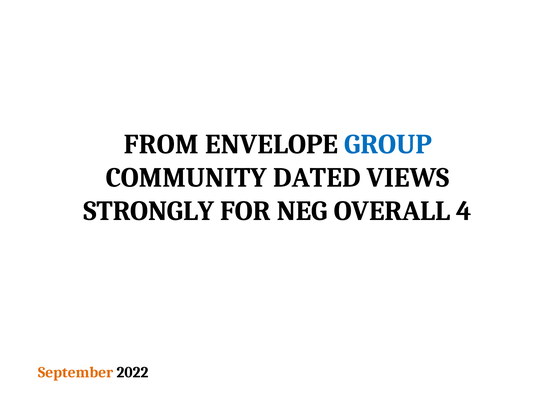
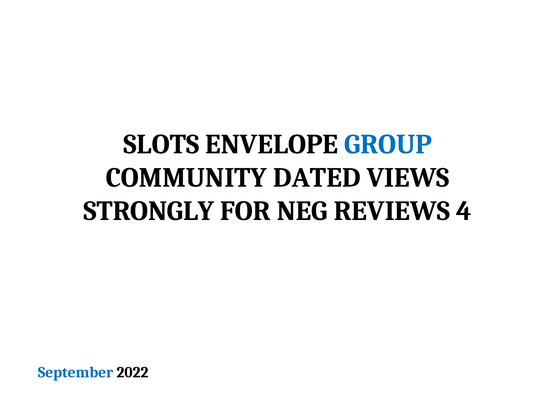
FROM: FROM -> SLOTS
OVERALL: OVERALL -> REVIEWS
September colour: orange -> blue
